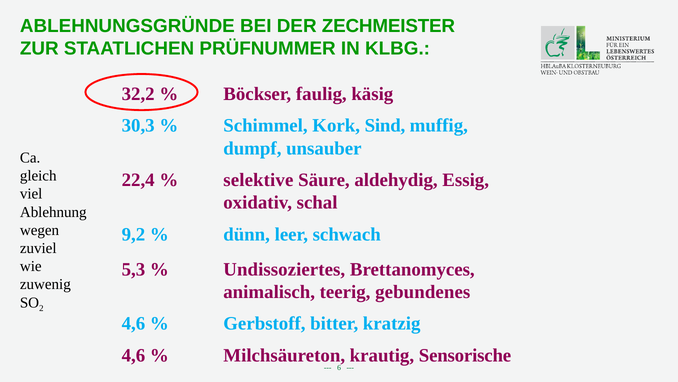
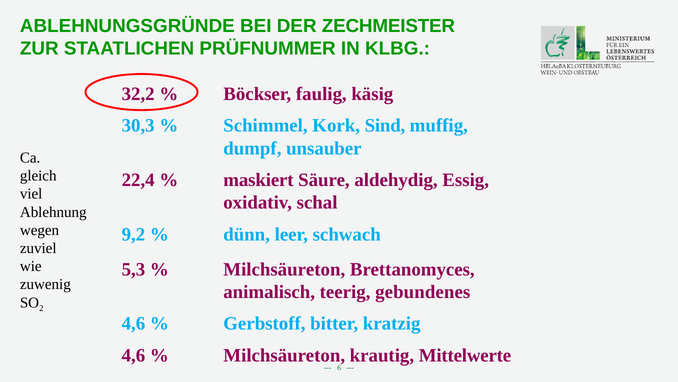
selektive: selektive -> maskiert
Undissoziertes at (284, 269): Undissoziertes -> Milchsäureton
Sensorische: Sensorische -> Mittelwerte
